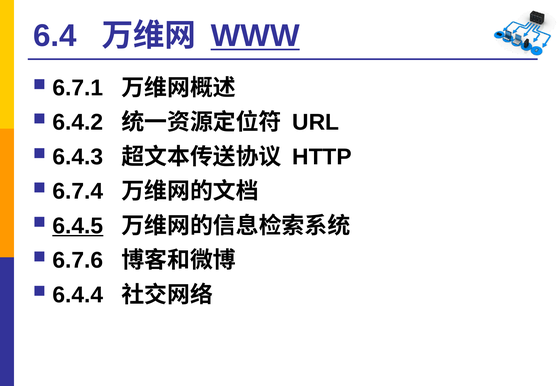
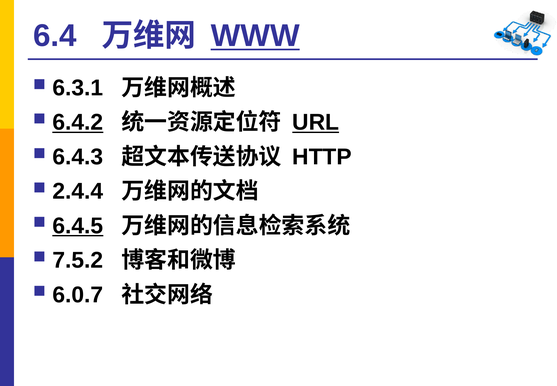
6.7.1: 6.7.1 -> 6.3.1
6.4.2 underline: none -> present
URL underline: none -> present
6.7.4: 6.7.4 -> 2.4.4
6.7.6: 6.7.6 -> 7.5.2
6.4.4: 6.4.4 -> 6.0.7
